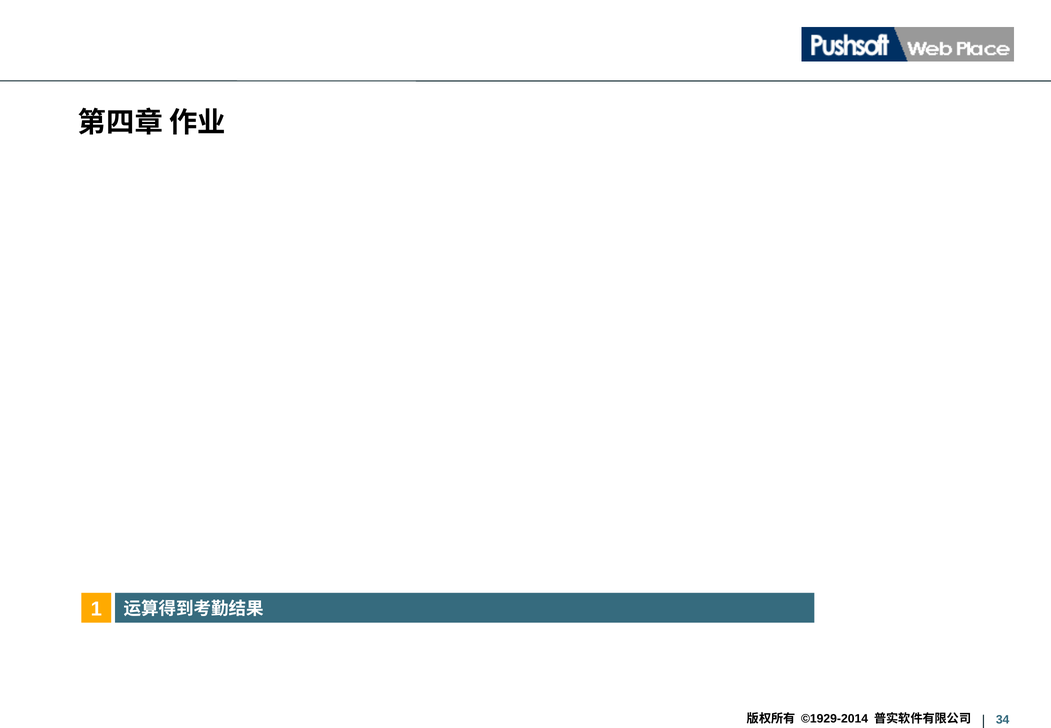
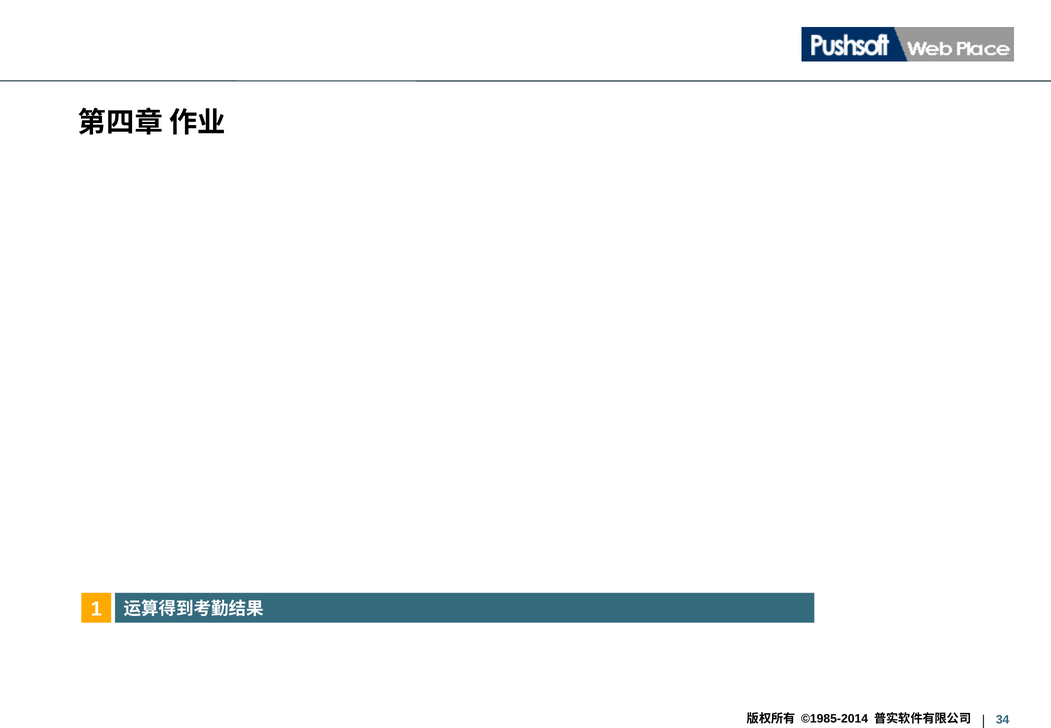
©1929-2014: ©1929-2014 -> ©1985-2014
